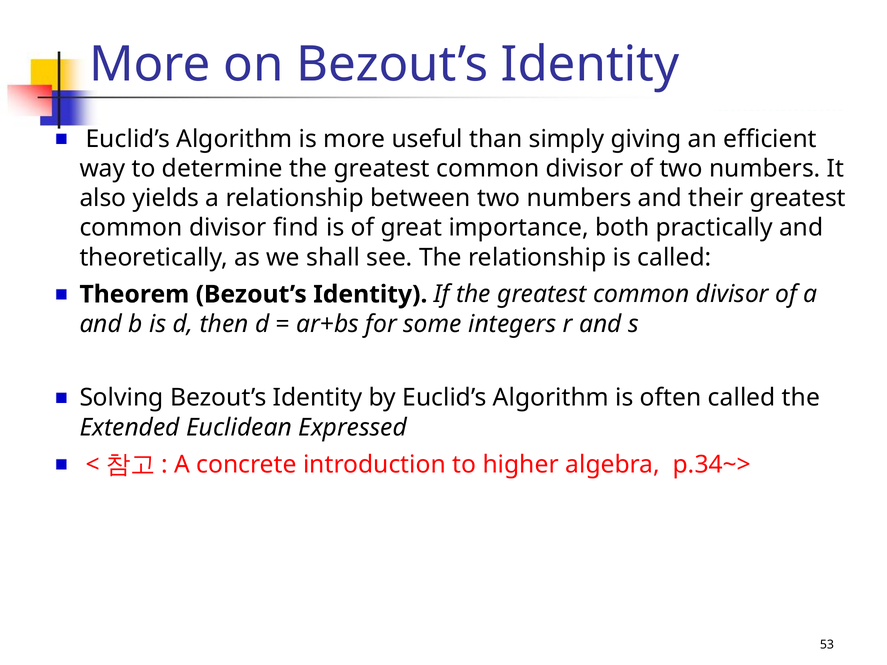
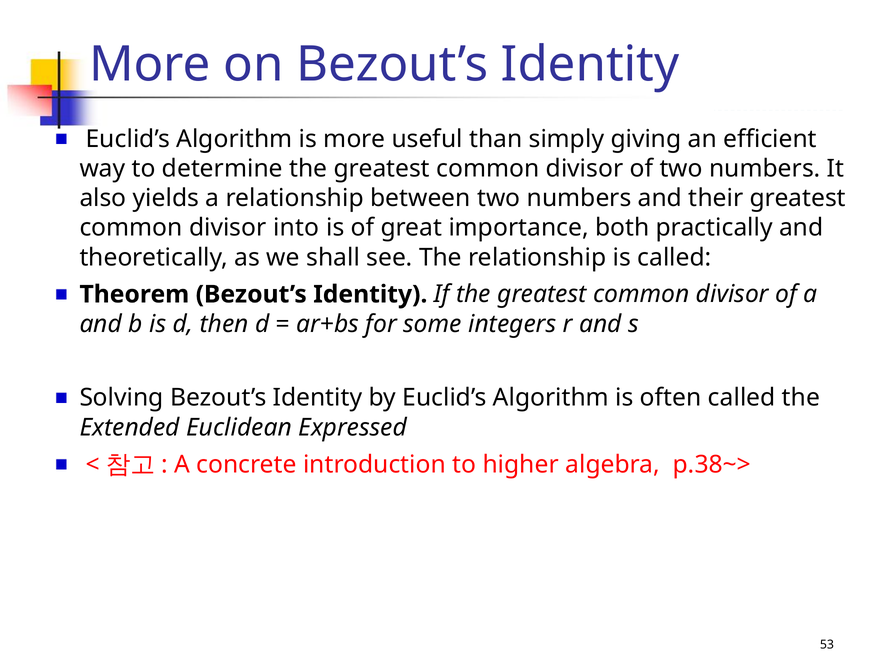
find: find -> into
p.34~>: p.34~> -> p.38~>
